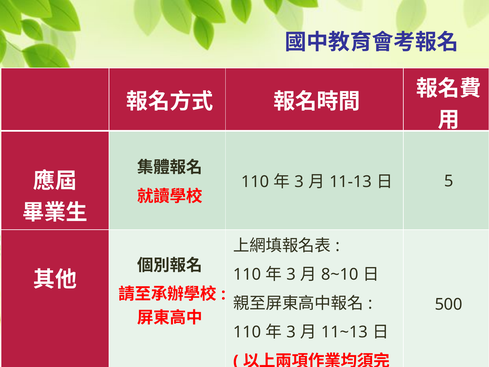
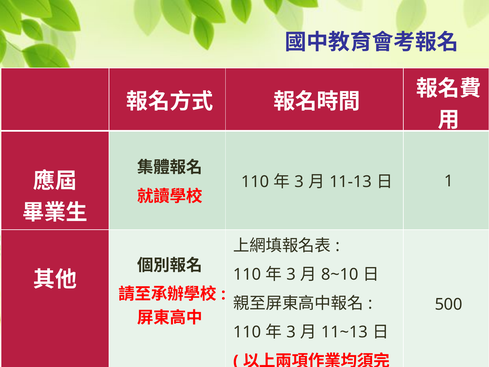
5: 5 -> 1
